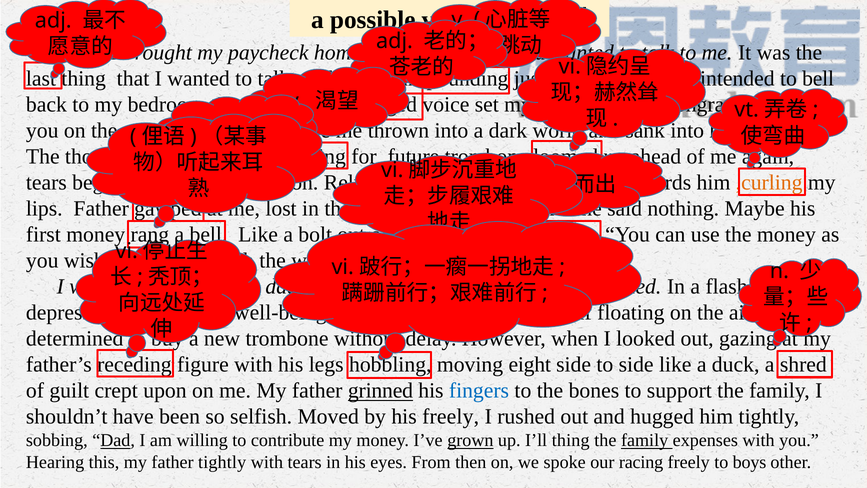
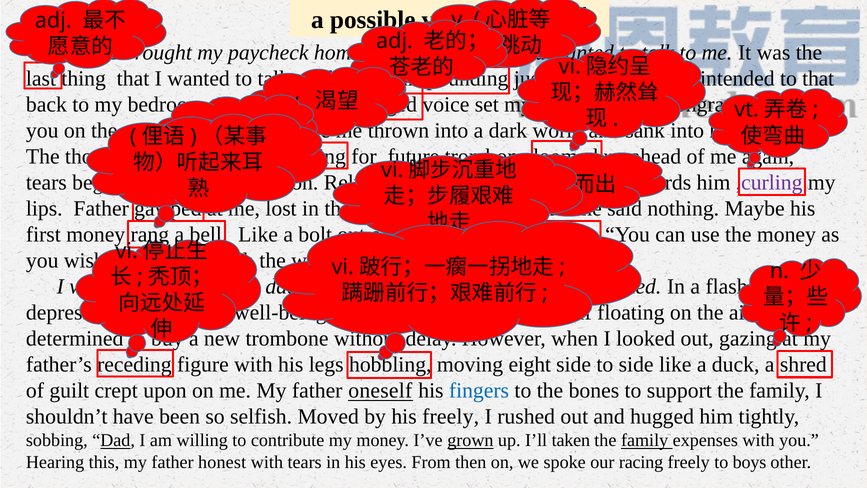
to bell: bell -> that
,curling colour: orange -> purple
father grinned: grinned -> oneself
I’ll thing: thing -> taken
father tightly: tightly -> honest
